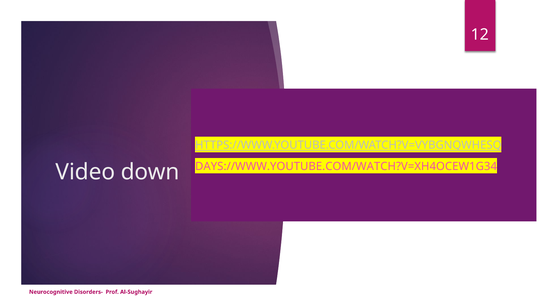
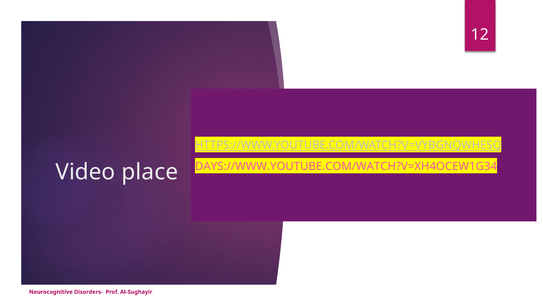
down: down -> place
